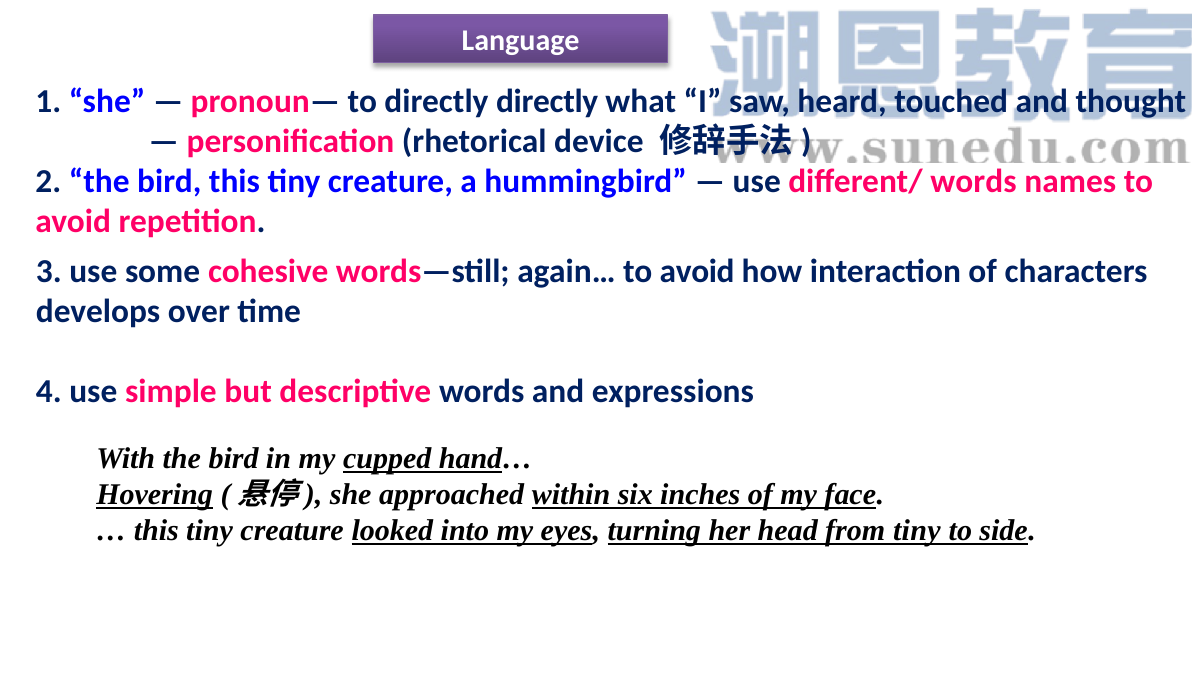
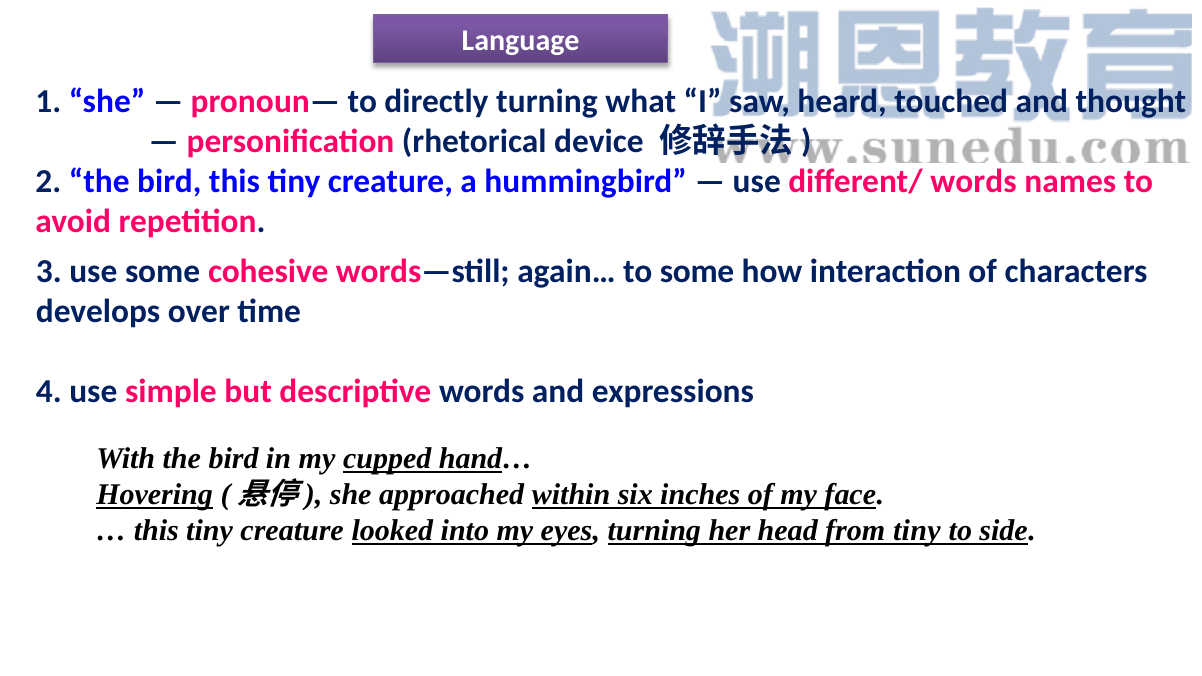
directly directly: directly -> turning
again… to avoid: avoid -> some
